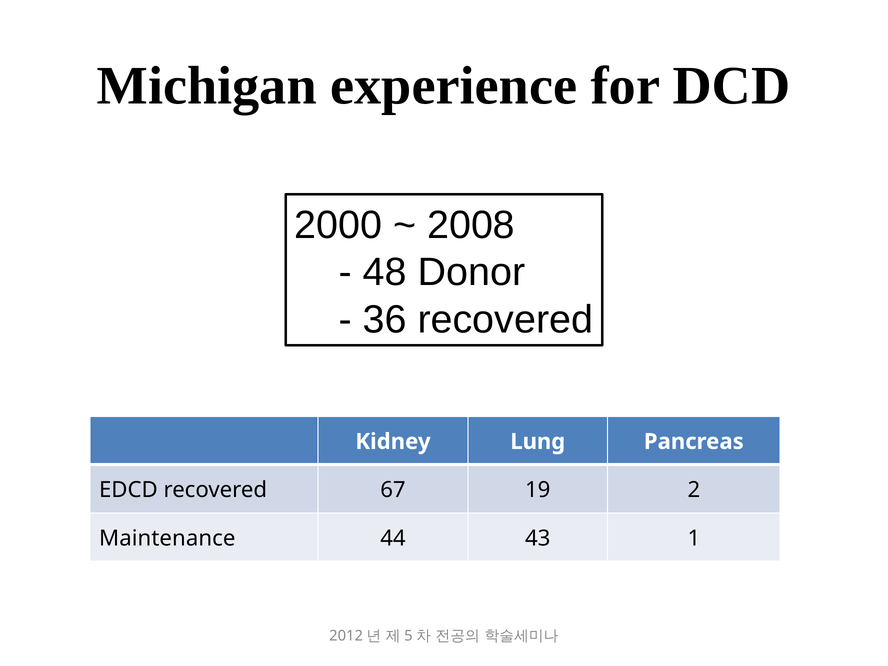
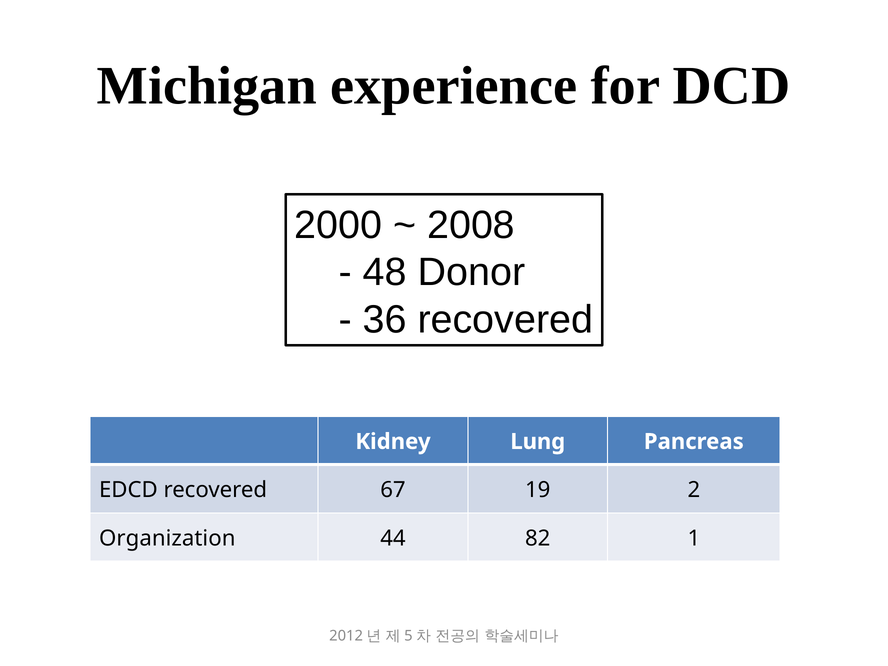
Maintenance: Maintenance -> Organization
43: 43 -> 82
